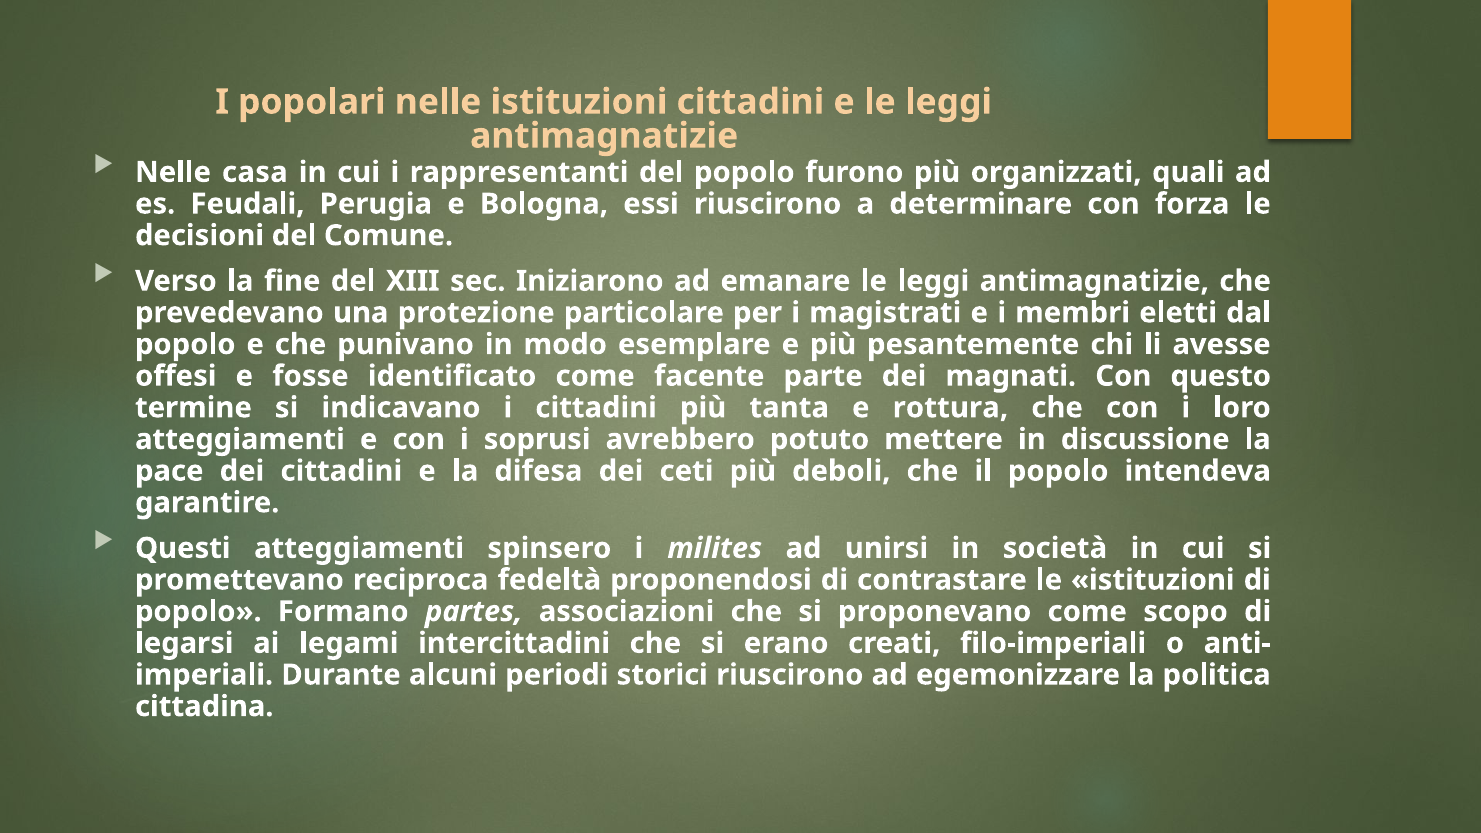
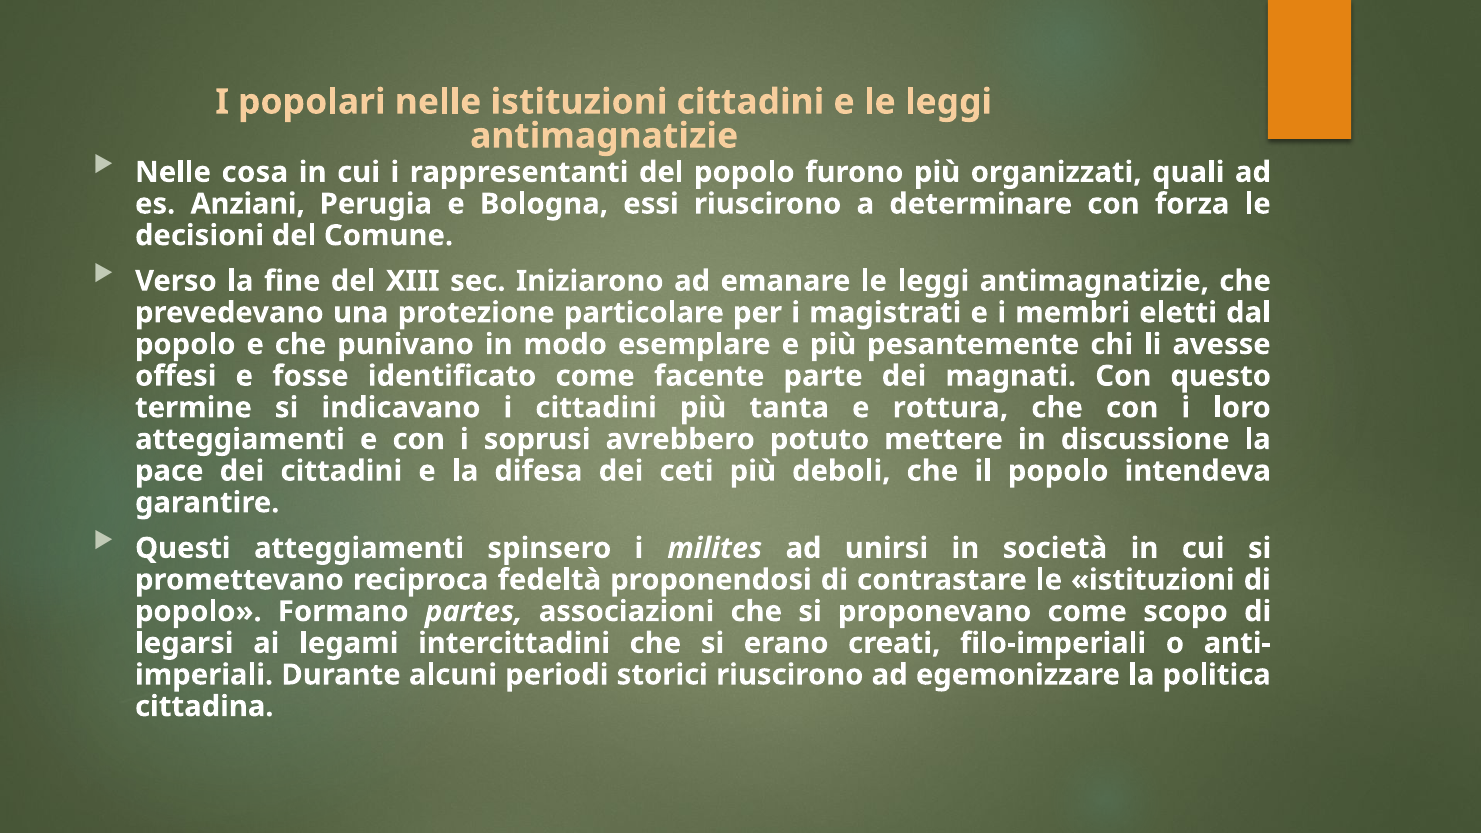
casa: casa -> cosa
Feudali: Feudali -> Anziani
